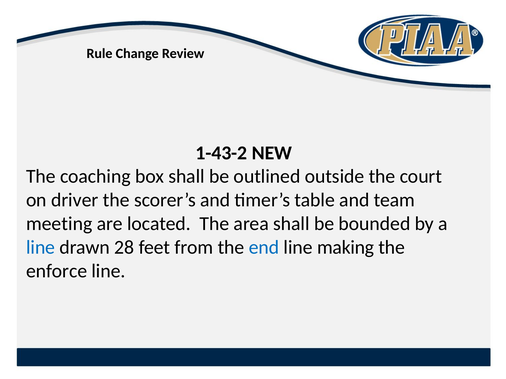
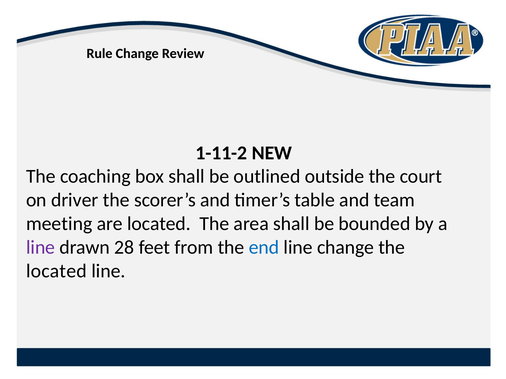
1-43-2: 1-43-2 -> 1-11-2
line at (41, 248) colour: blue -> purple
line making: making -> change
enforce at (57, 271): enforce -> located
